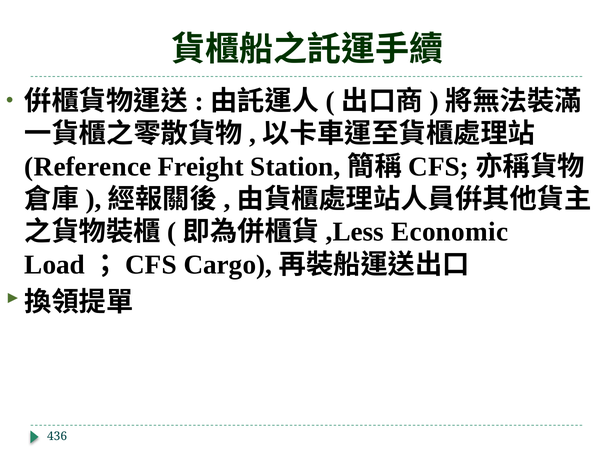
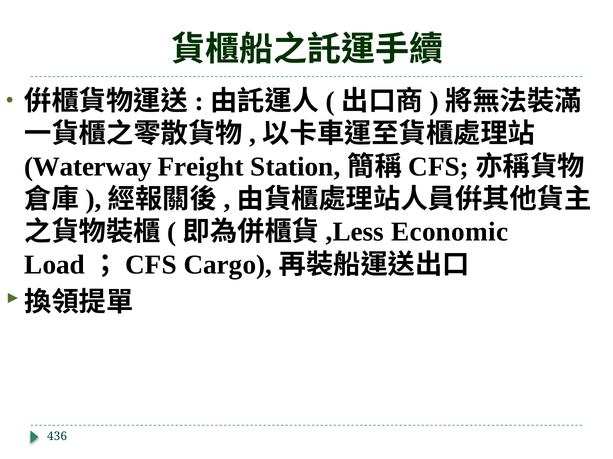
Reference: Reference -> Waterway
